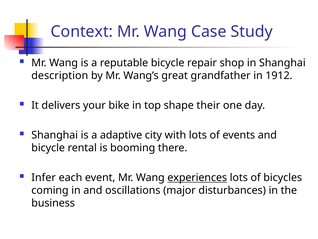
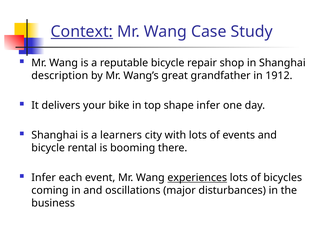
Context underline: none -> present
shape their: their -> infer
adaptive: adaptive -> learners
